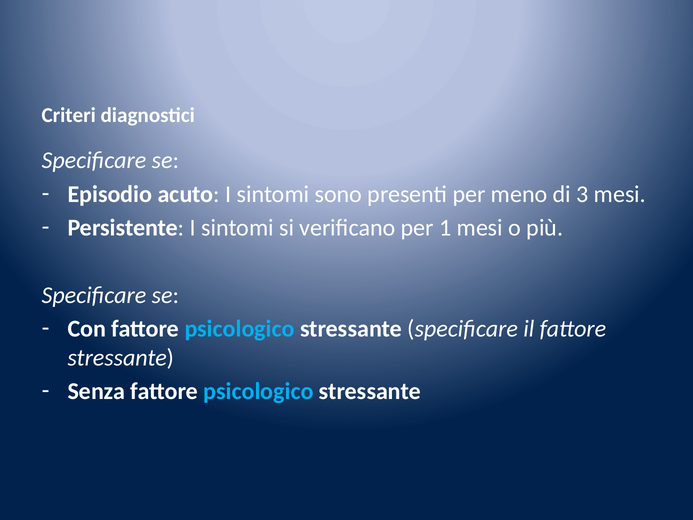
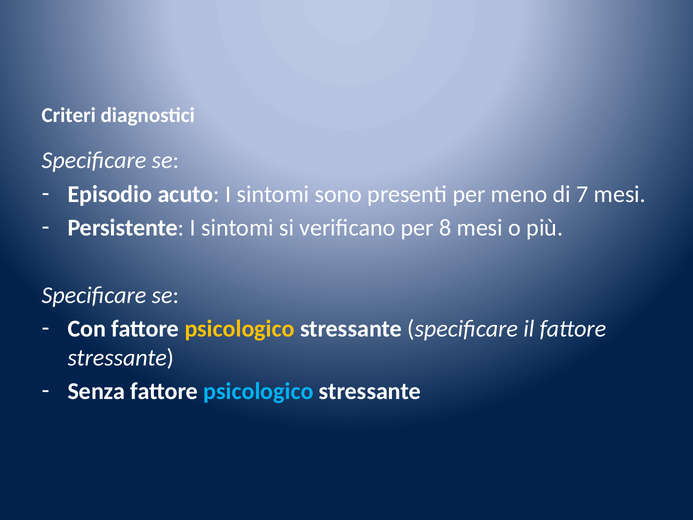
3: 3 -> 7
1: 1 -> 8
psicologico at (240, 329) colour: light blue -> yellow
